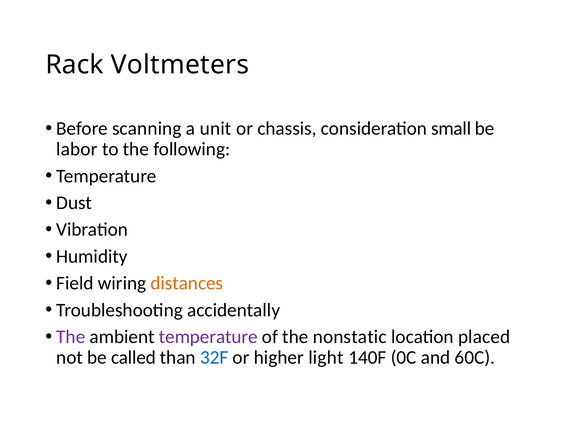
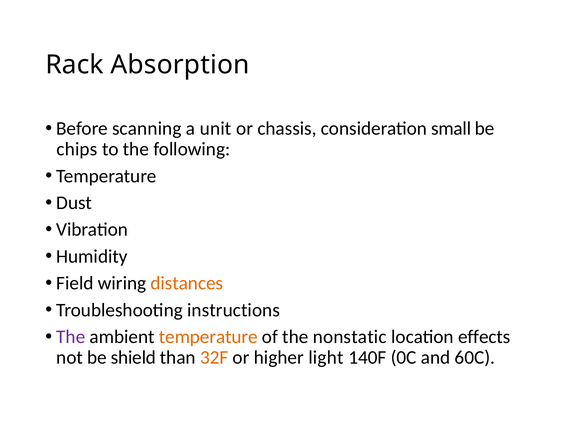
Voltmeters: Voltmeters -> Absorption
labor: labor -> chips
accidentally: accidentally -> instructions
temperature at (208, 337) colour: purple -> orange
placed: placed -> effects
called: called -> shield
32F colour: blue -> orange
